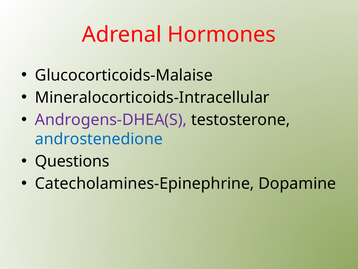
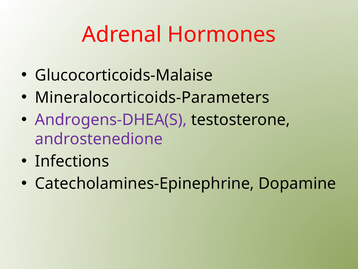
Mineralocorticoids-Intracellular: Mineralocorticoids-Intracellular -> Mineralocorticoids-Parameters
androstenedione colour: blue -> purple
Questions: Questions -> Infections
